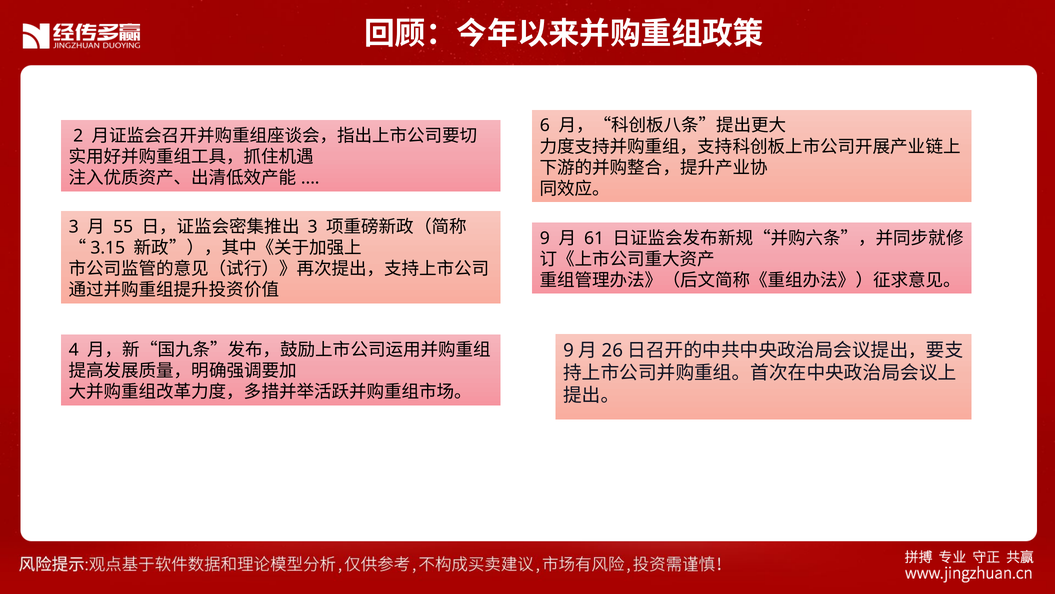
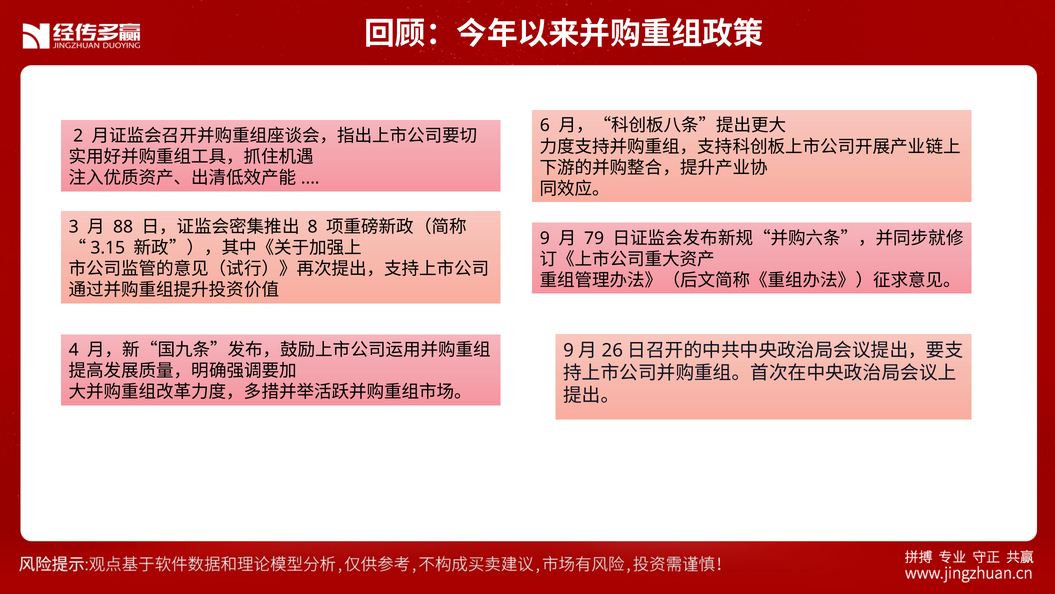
55: 55 -> 88
3 at (313, 227): 3 -> 8
61: 61 -> 79
